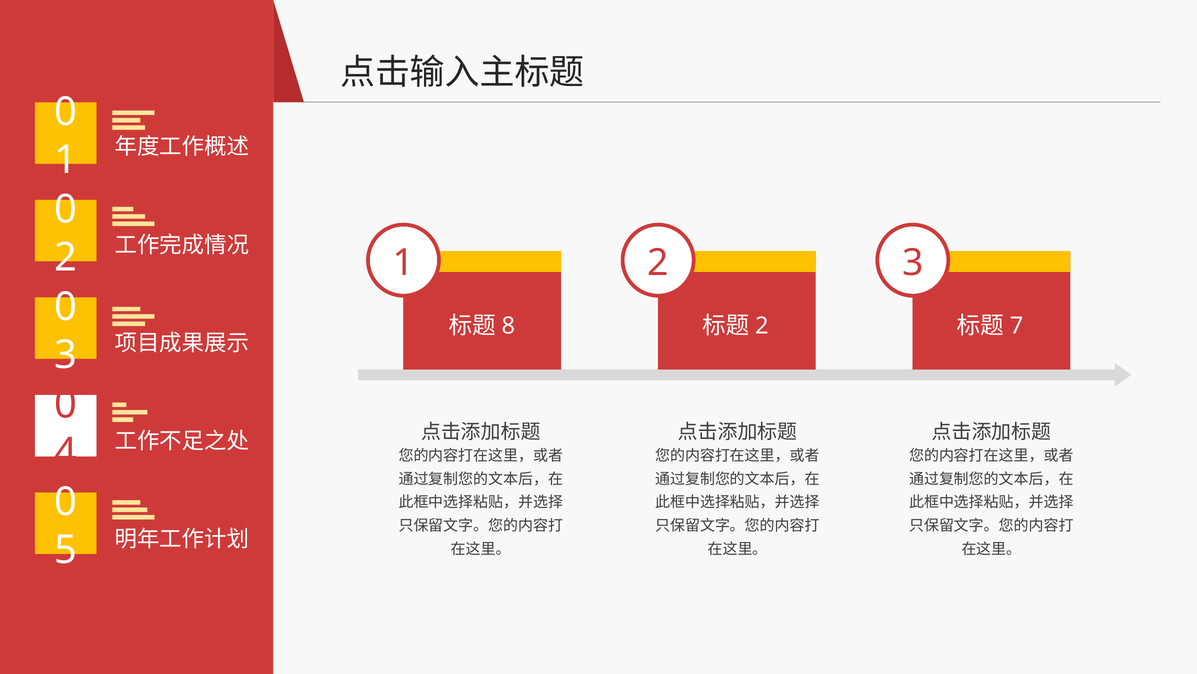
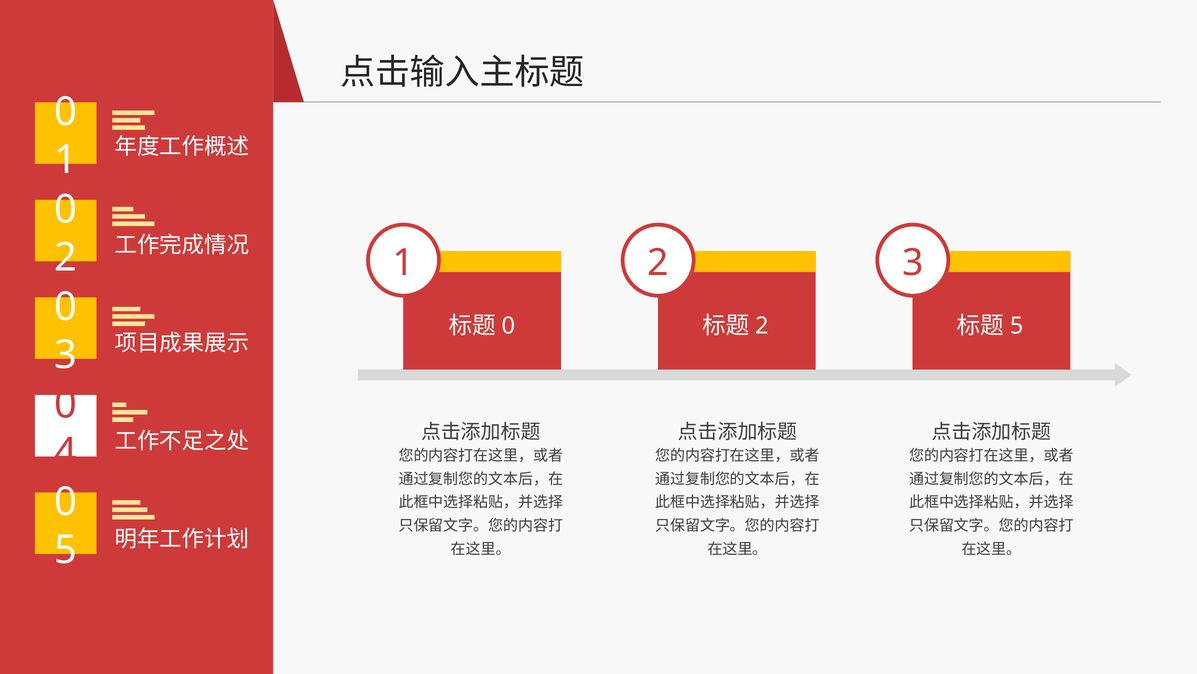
8 at (508, 326): 8 -> 0
7 at (1017, 326): 7 -> 5
